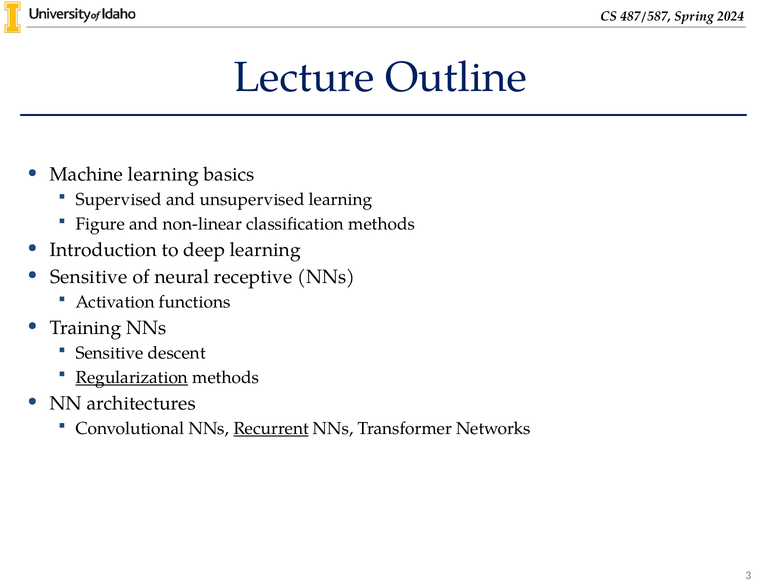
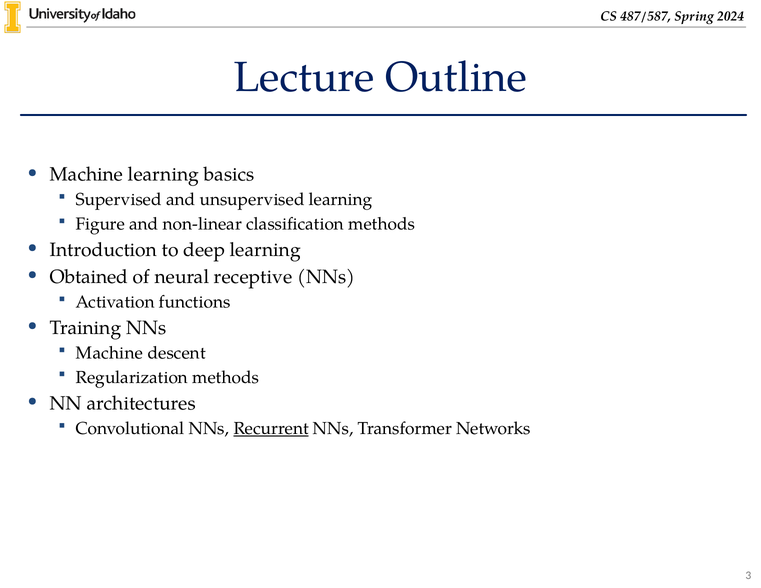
Sensitive at (89, 277): Sensitive -> Obtained
Sensitive at (110, 353): Sensitive -> Machine
Regularization underline: present -> none
